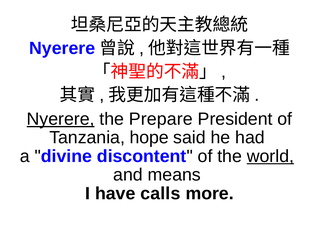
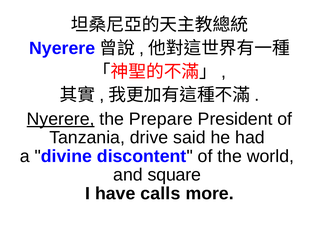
hope: hope -> drive
world underline: present -> none
means: means -> square
